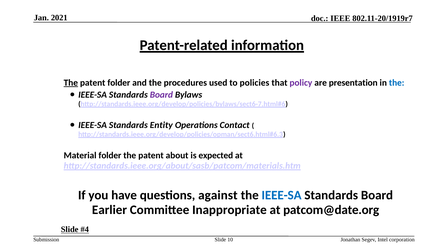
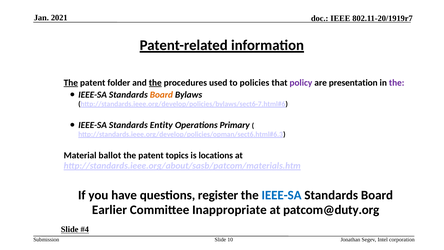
the at (155, 83) underline: none -> present
the at (397, 83) colour: blue -> purple
Board at (161, 95) colour: purple -> orange
Contact: Contact -> Primary
Material folder: folder -> ballot
about: about -> topics
expected: expected -> locations
against: against -> register
patcom@date.org: patcom@date.org -> patcom@duty.org
